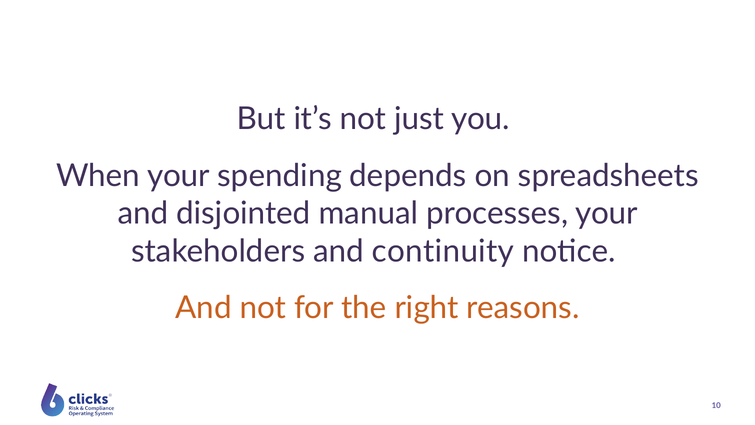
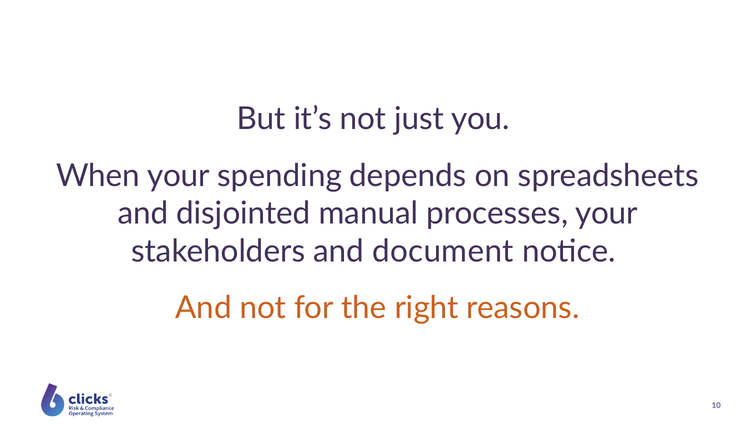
continuity: continuity -> document
